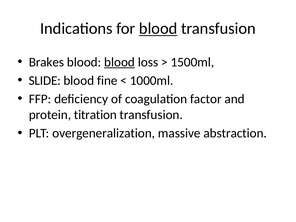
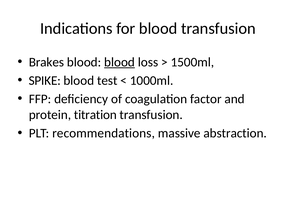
blood at (158, 29) underline: present -> none
SLIDE: SLIDE -> SPIKE
fine: fine -> test
overgeneralization: overgeneralization -> recommendations
